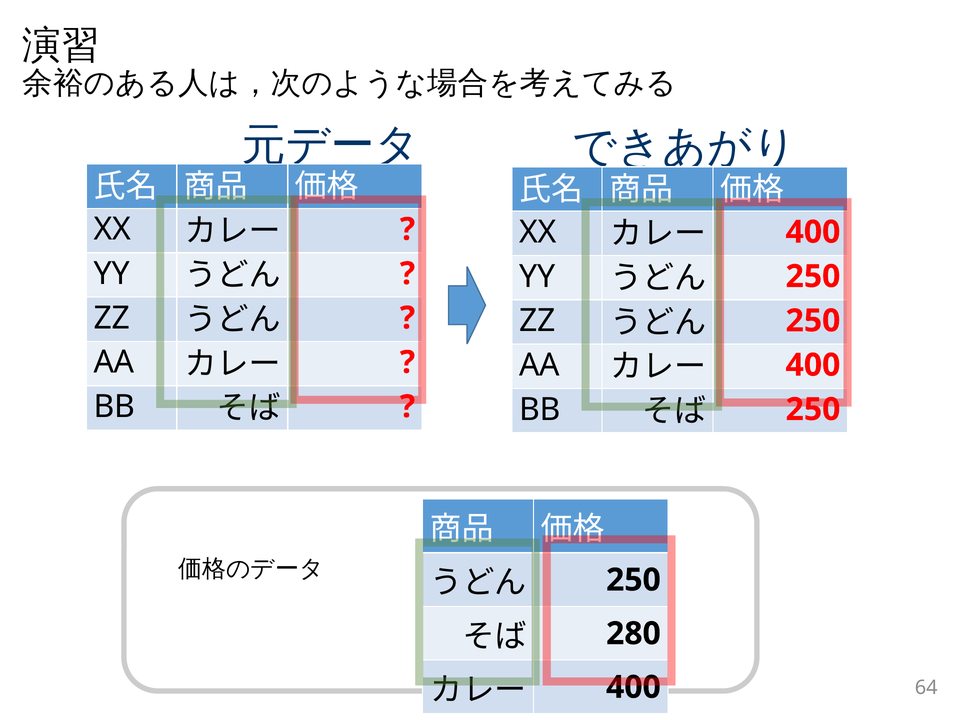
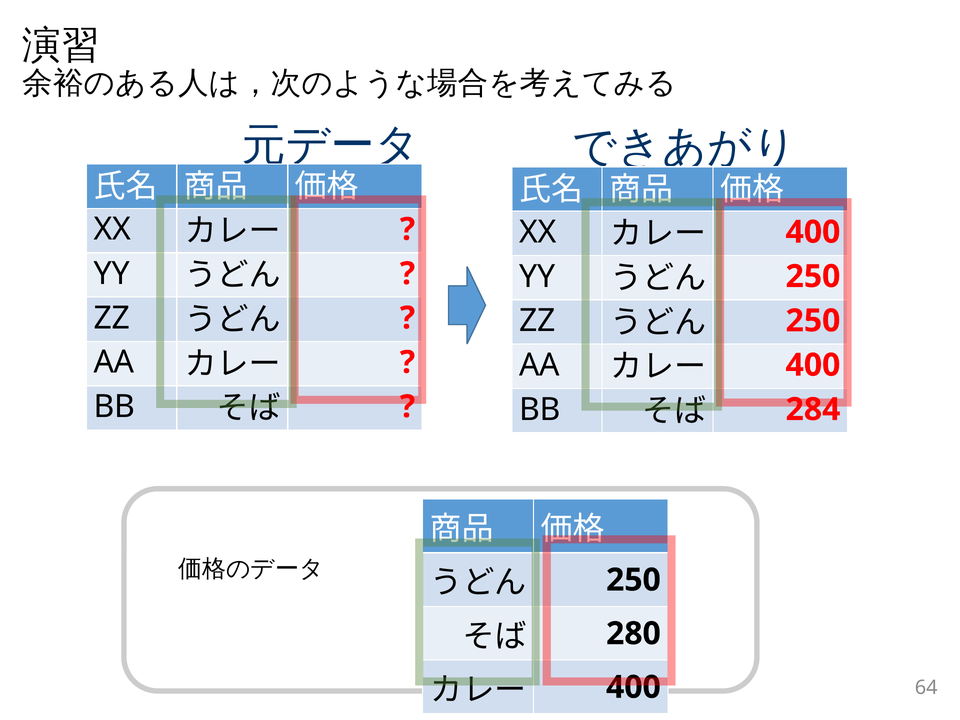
250 at (813, 409): 250 -> 284
